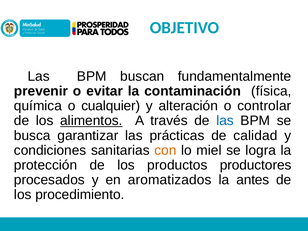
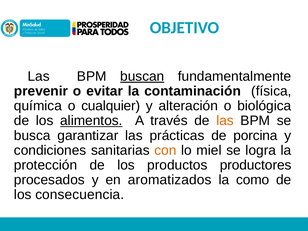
buscan underline: none -> present
controlar: controlar -> biológica
las at (225, 121) colour: blue -> orange
calidad: calidad -> porcina
antes: antes -> como
procedimiento: procedimiento -> consecuencia
